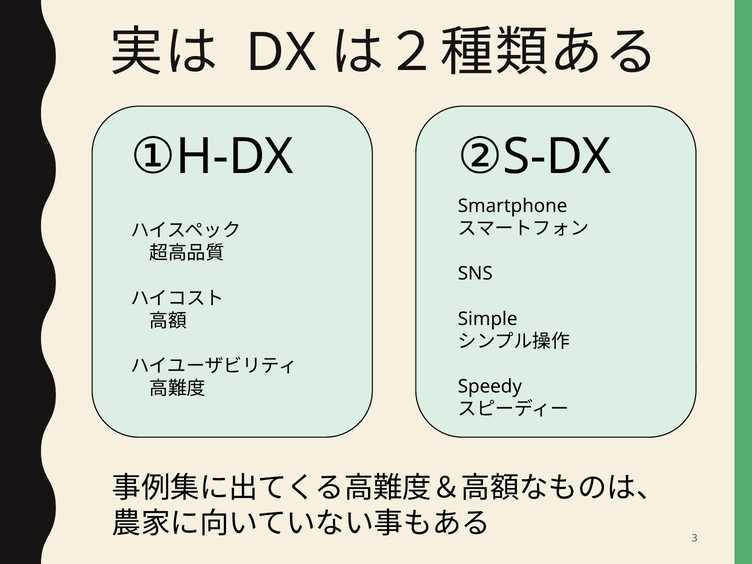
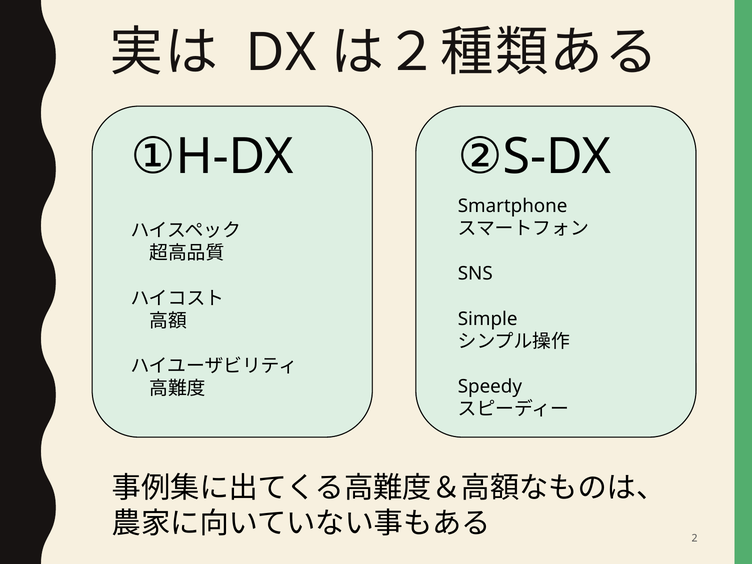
3: 3 -> 2
